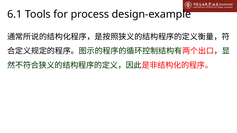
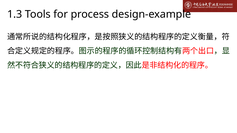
6.1: 6.1 -> 1.3
